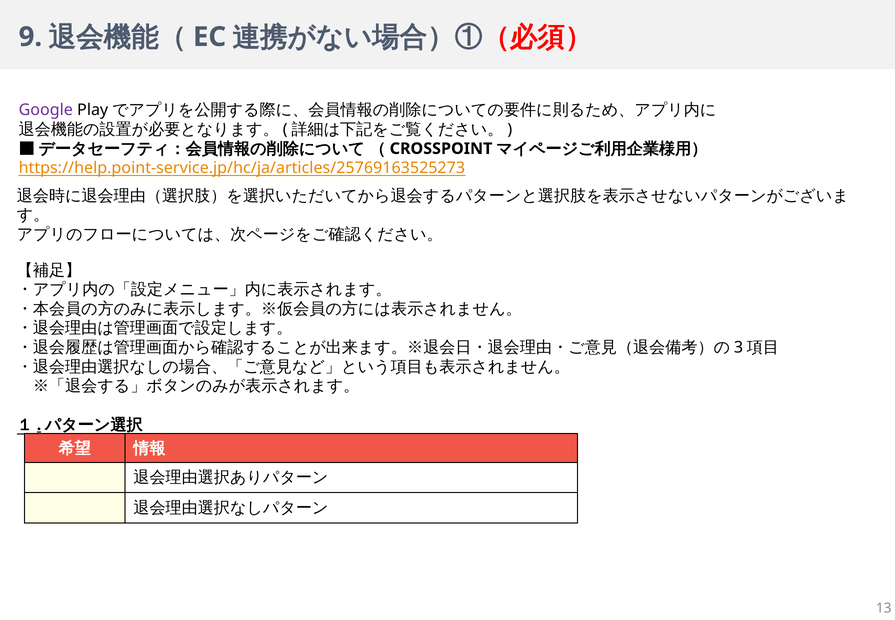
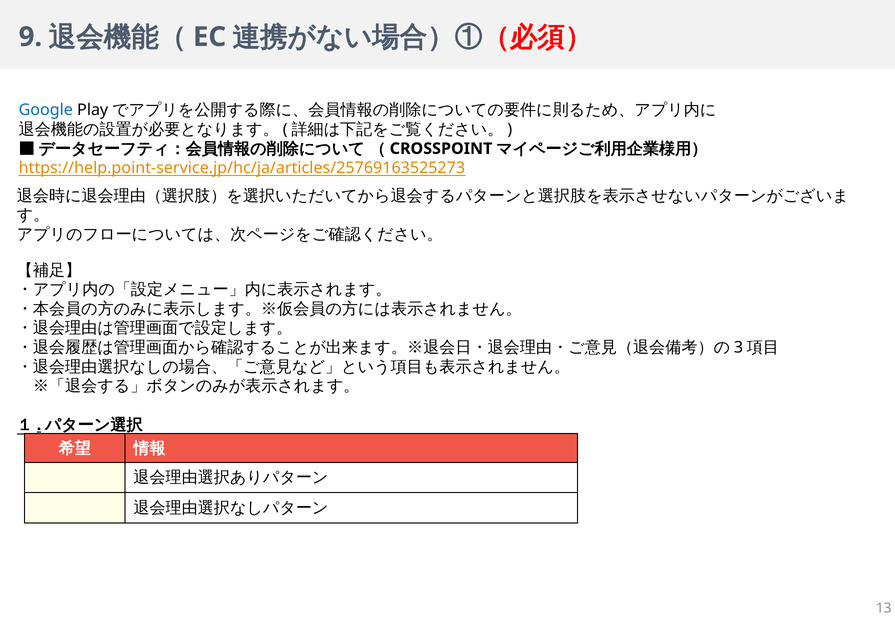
Google colour: purple -> blue
